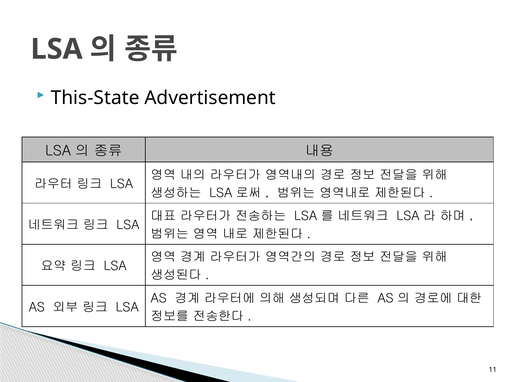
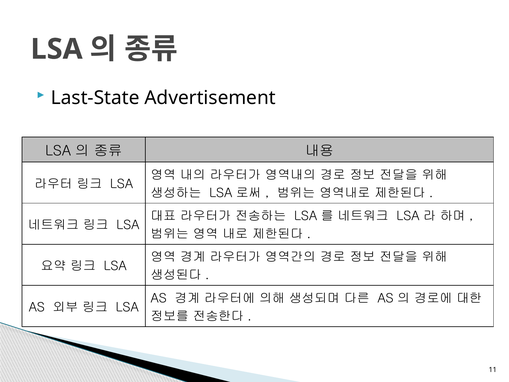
This-State: This-State -> Last-State
